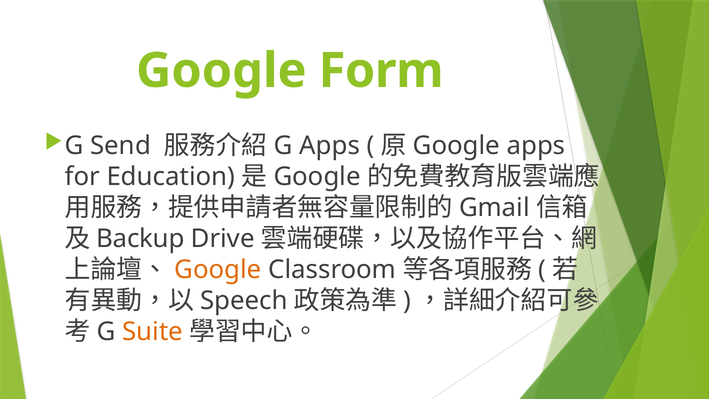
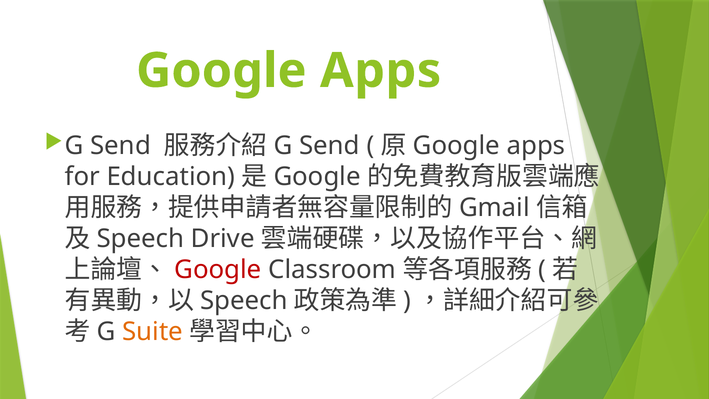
Form at (381, 71): Form -> Apps
Apps at (330, 146): Apps -> Send
Backup at (140, 239): Backup -> Speech
Google at (218, 270) colour: orange -> red
